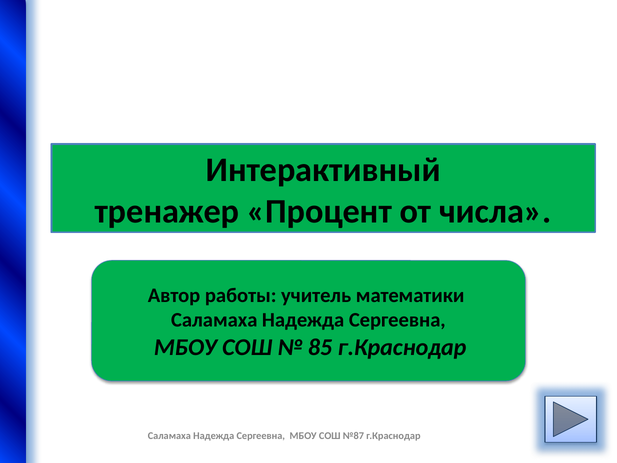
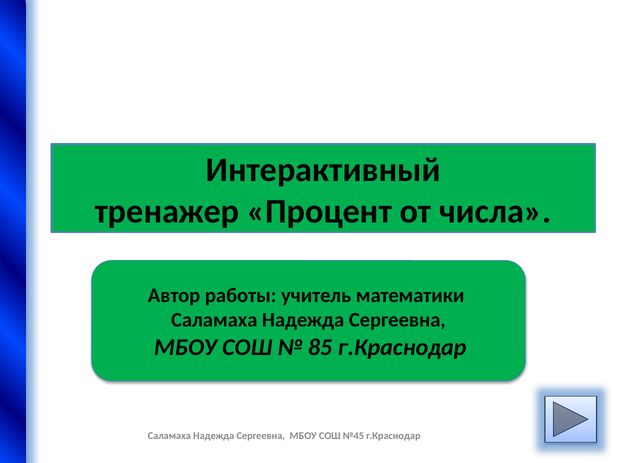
№87: №87 -> №45
